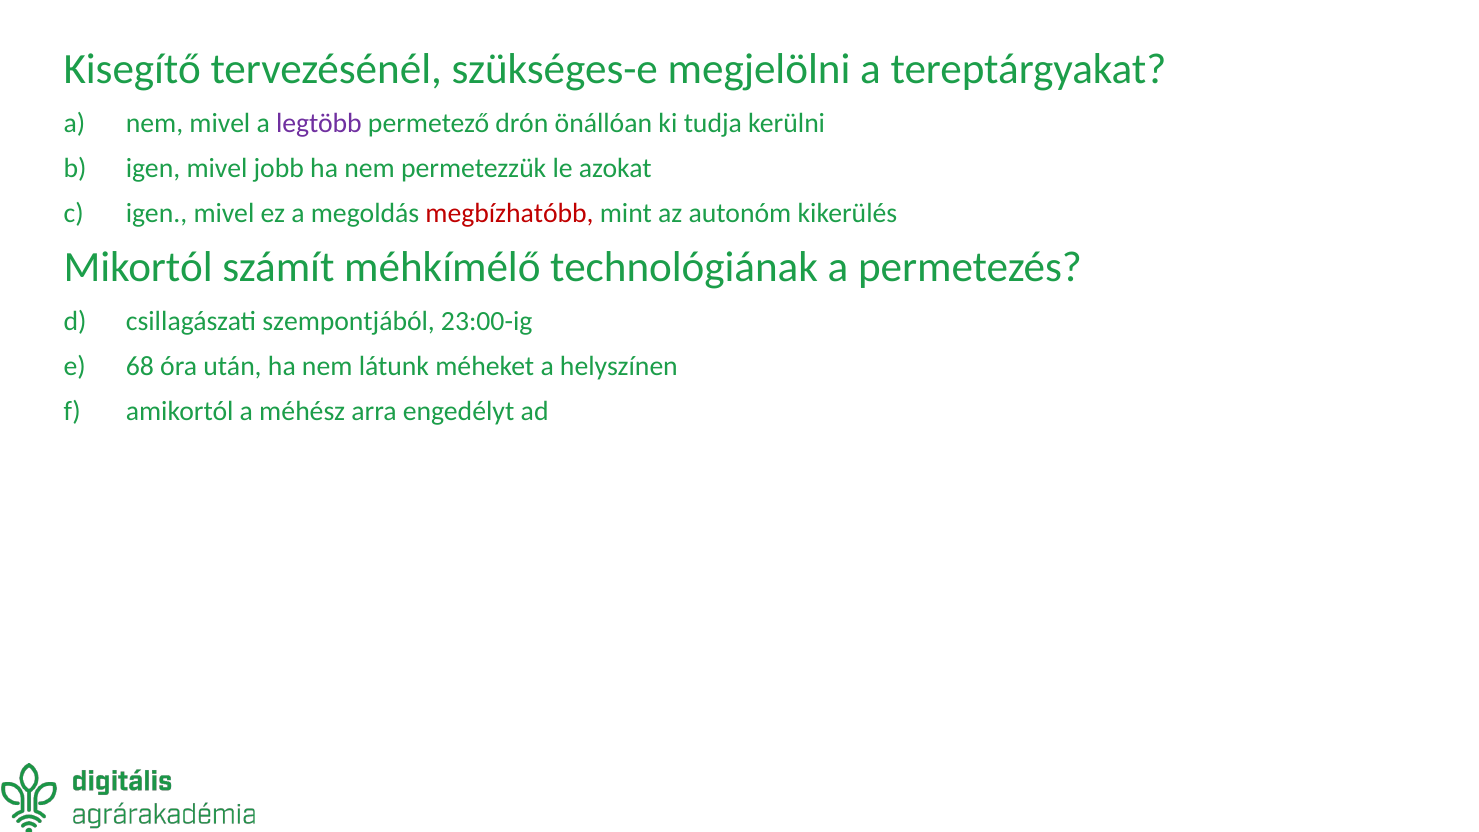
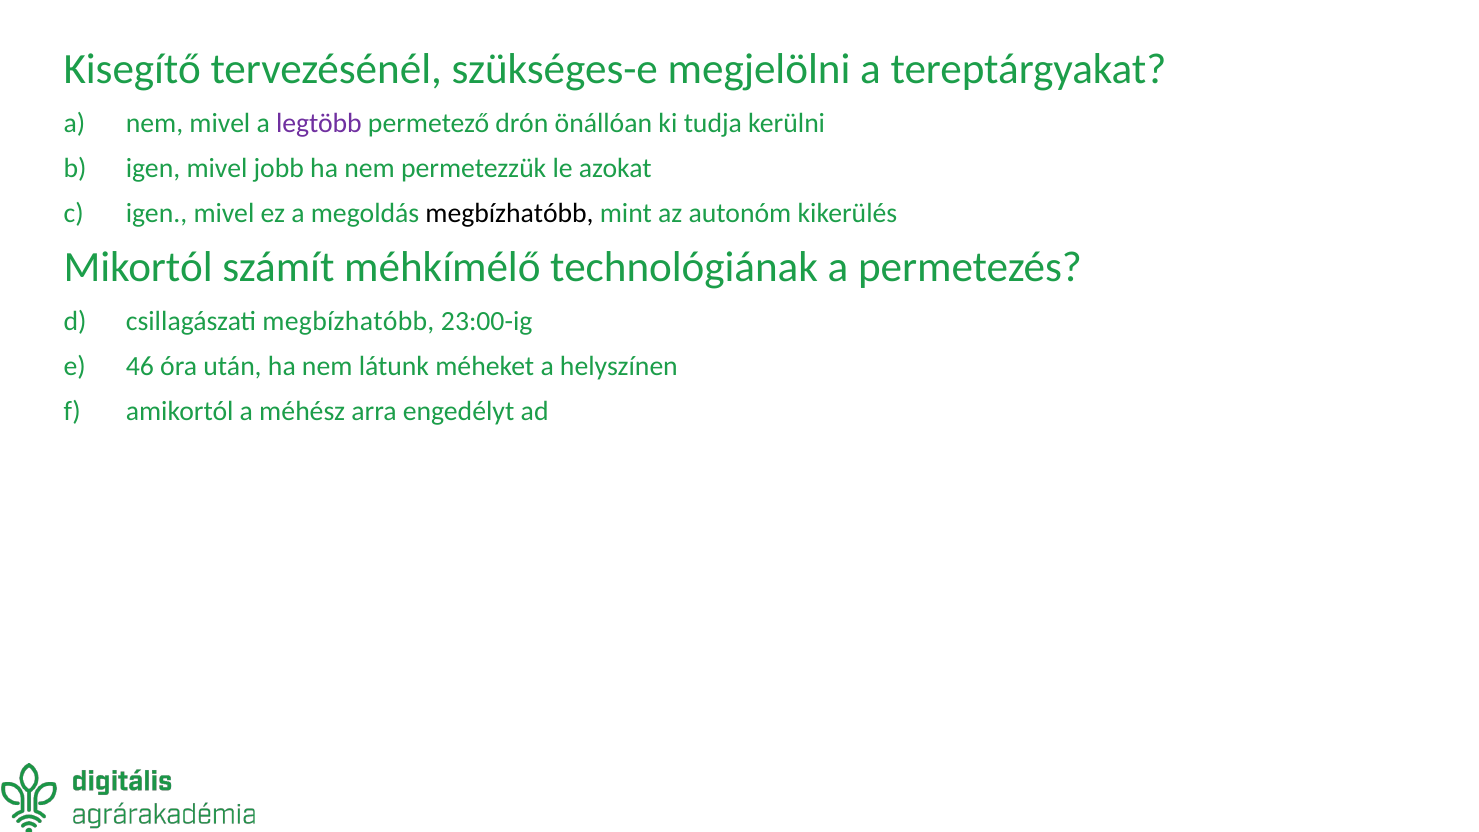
megbízhatóbb at (510, 214) colour: red -> black
csillagászati szempontjából: szempontjából -> megbízhatóbb
68: 68 -> 46
